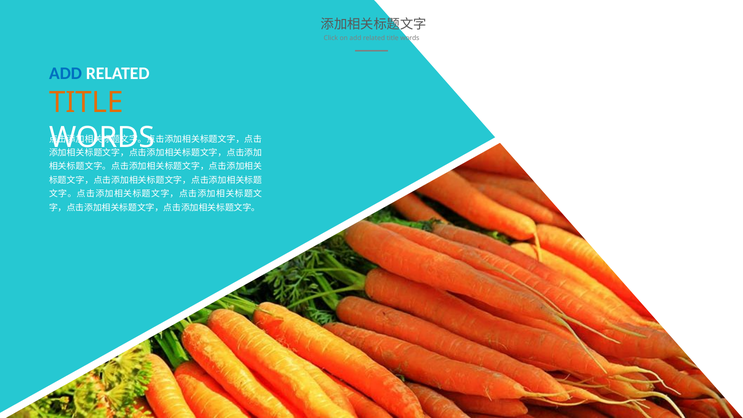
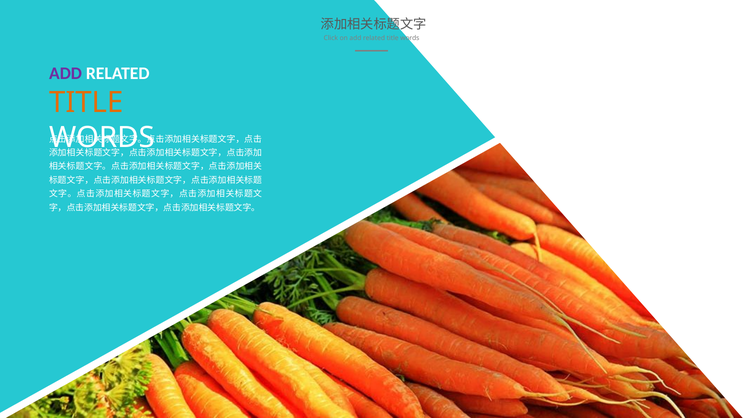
ADD at (66, 73) colour: blue -> purple
